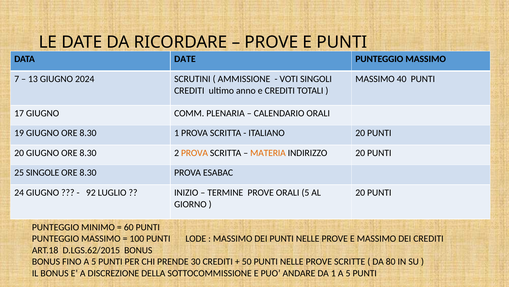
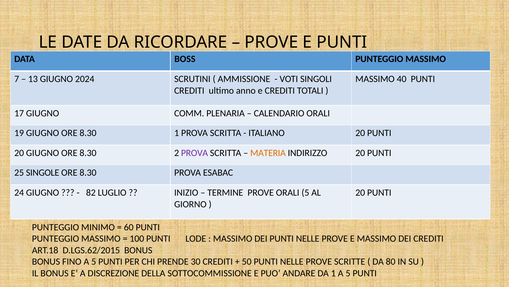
DATA DATE: DATE -> BOSS
PROVA at (195, 153) colour: orange -> purple
92: 92 -> 82
